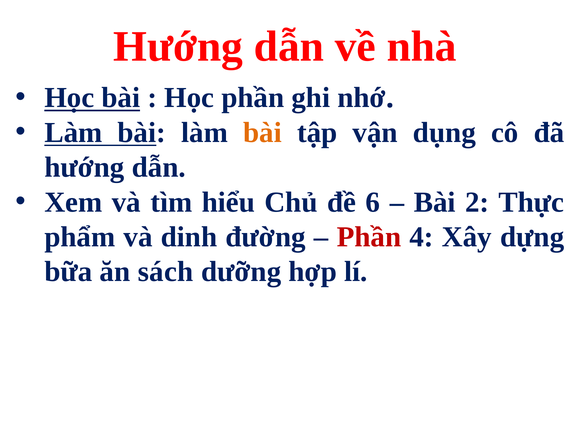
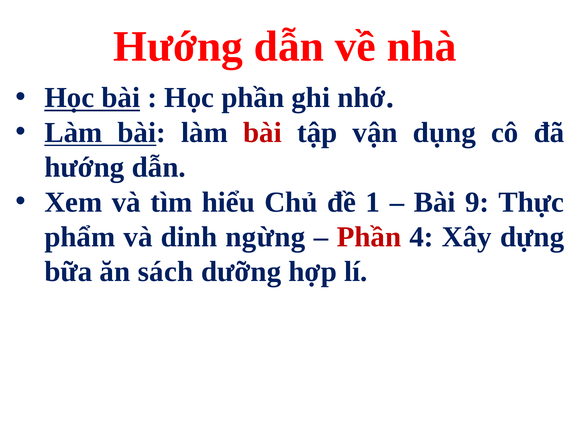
bài at (263, 133) colour: orange -> red
6: 6 -> 1
2: 2 -> 9
đường: đường -> ngừng
